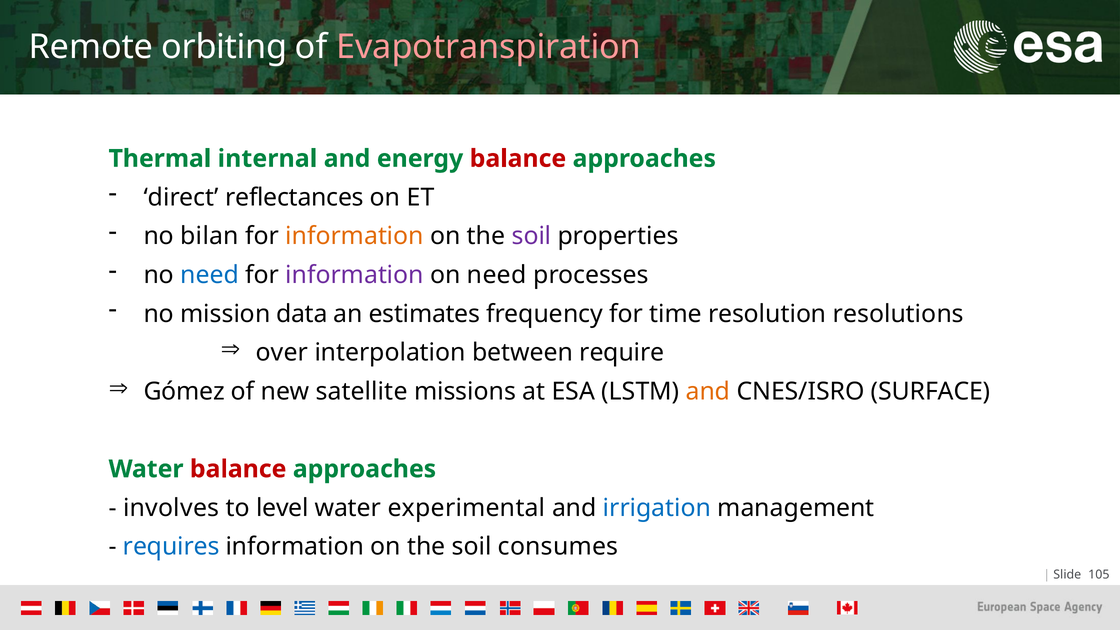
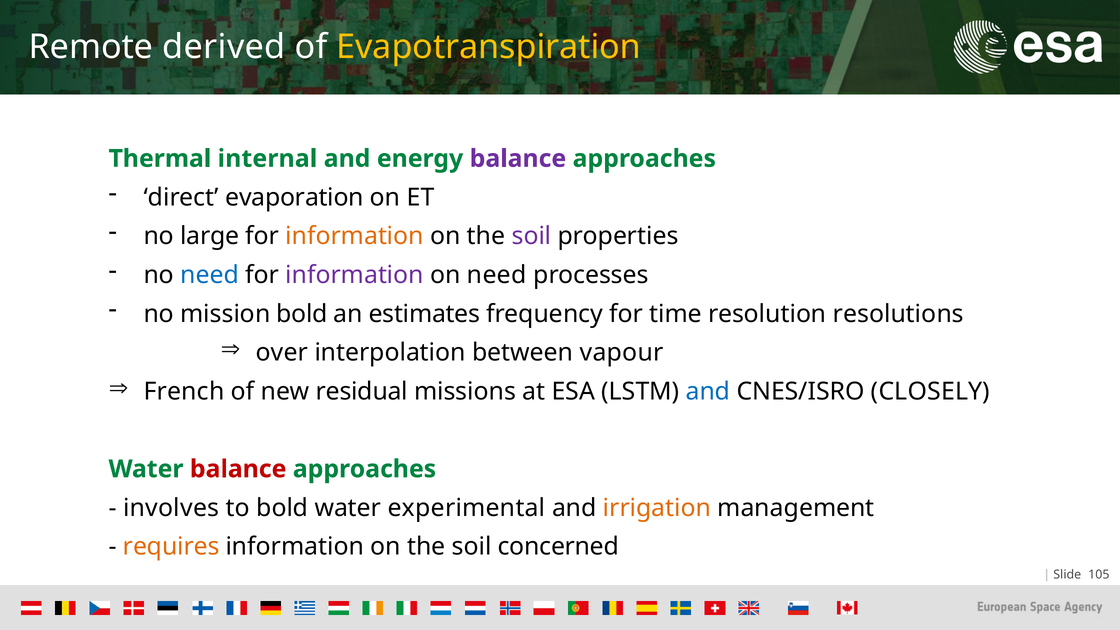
orbiting: orbiting -> derived
Evapotranspiration colour: pink -> yellow
balance at (518, 159) colour: red -> purple
reflectances: reflectances -> evaporation
bilan: bilan -> large
mission data: data -> bold
require: require -> vapour
Gómez: Gómez -> French
satellite: satellite -> residual
and at (708, 391) colour: orange -> blue
SURFACE: SURFACE -> CLOSELY
to level: level -> bold
irrigation colour: blue -> orange
requires colour: blue -> orange
consumes: consumes -> concerned
